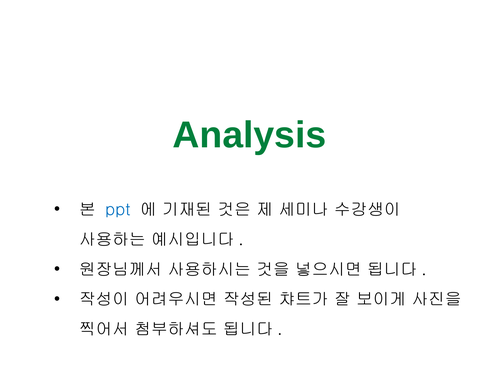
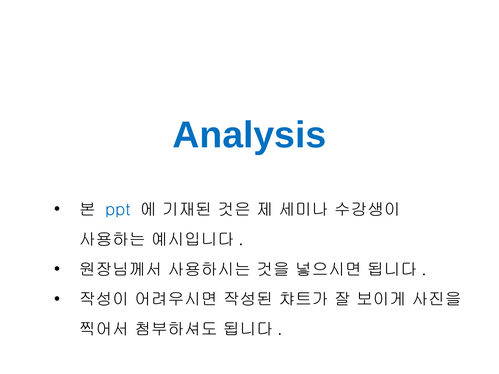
Analysis colour: green -> blue
